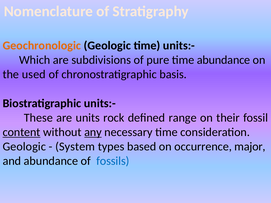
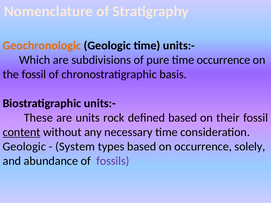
time abundance: abundance -> occurrence
the used: used -> fossil
defined range: range -> based
any underline: present -> none
major: major -> solely
fossils colour: blue -> purple
